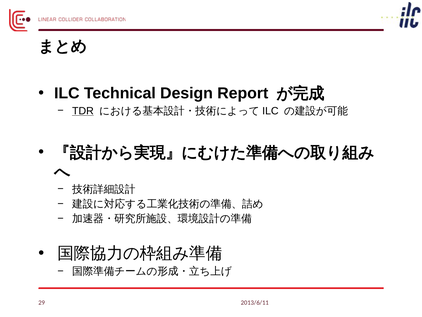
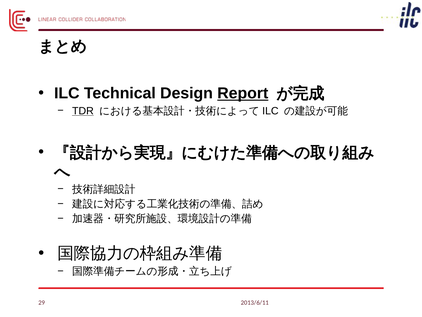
Report underline: none -> present
